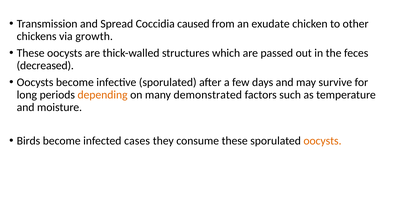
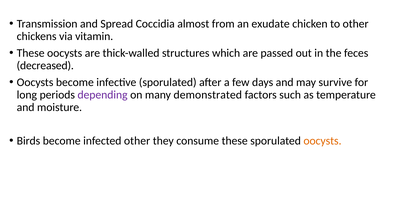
caused: caused -> almost
growth: growth -> vitamin
depending colour: orange -> purple
infected cases: cases -> other
